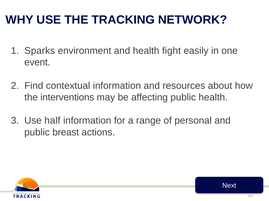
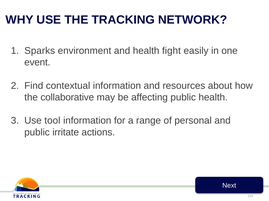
interventions: interventions -> collaborative
half: half -> tool
breast: breast -> irritate
